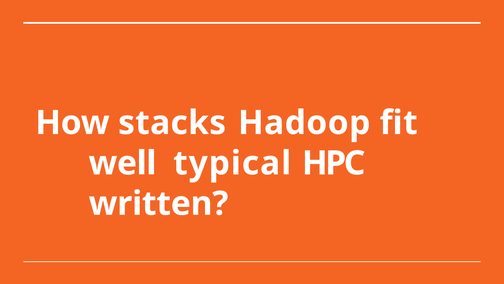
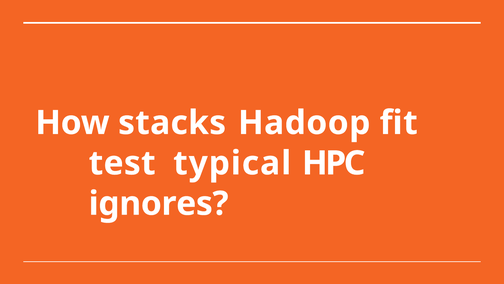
well: well -> test
written: written -> ignores
